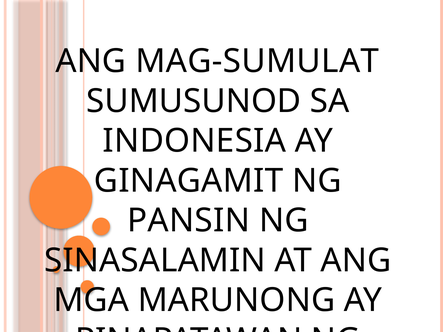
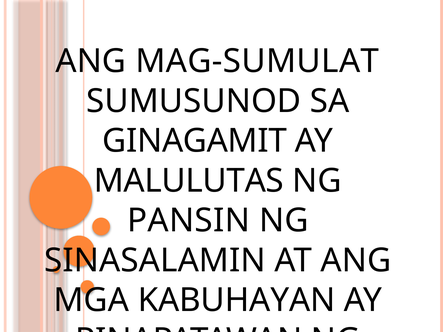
INDONESIA: INDONESIA -> GINAGAMIT
GINAGAMIT: GINAGAMIT -> MALULUTAS
MARUNONG: MARUNONG -> KABUHAYAN
